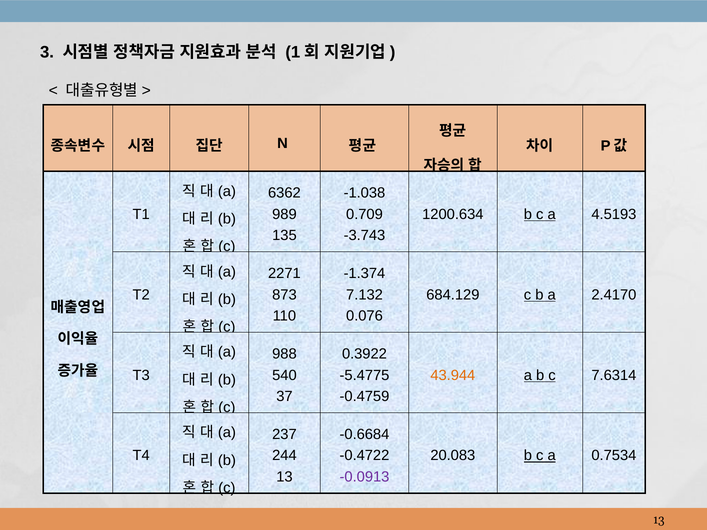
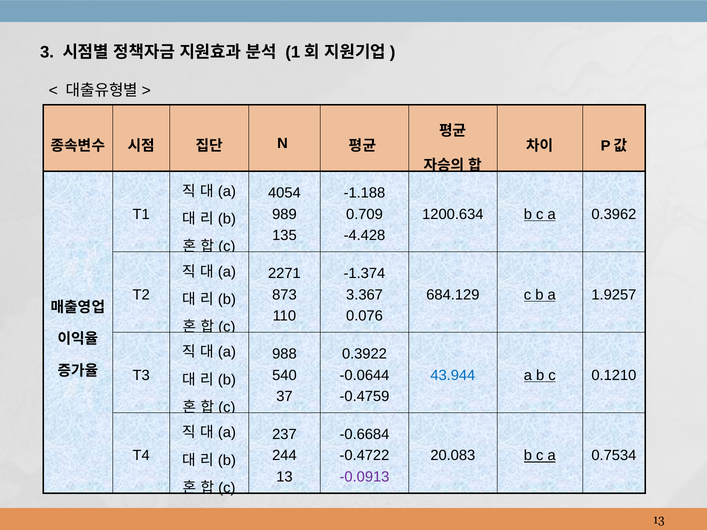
6362: 6362 -> 4054
-1.038: -1.038 -> -1.188
4.5193: 4.5193 -> 0.3962
-3.743: -3.743 -> -4.428
7.132: 7.132 -> 3.367
2.4170: 2.4170 -> 1.9257
-5.4775: -5.4775 -> -0.0644
43.944 colour: orange -> blue
7.6314: 7.6314 -> 0.1210
